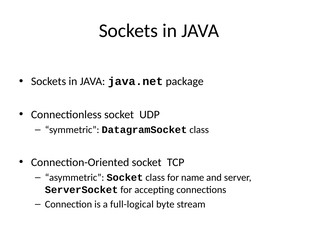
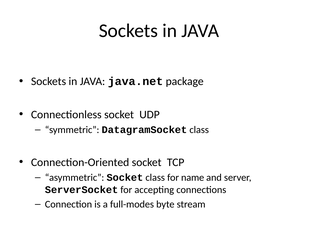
full-logical: full-logical -> full-modes
